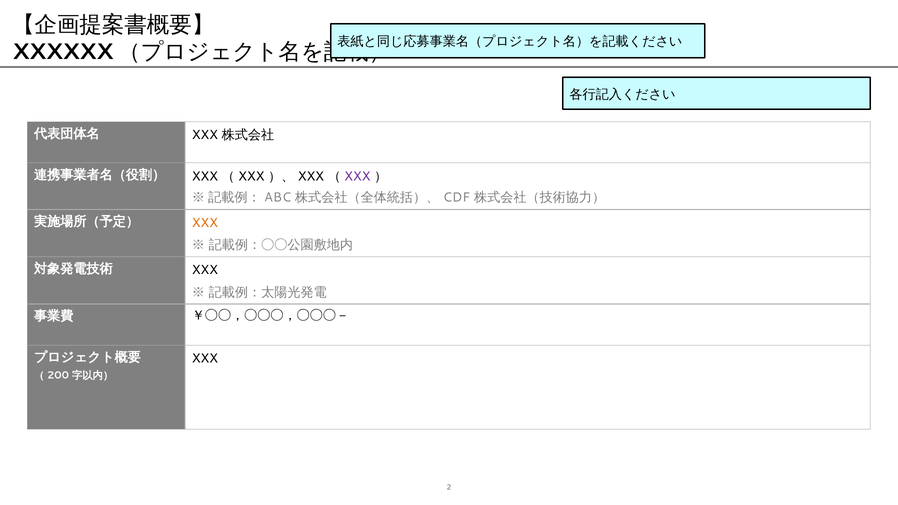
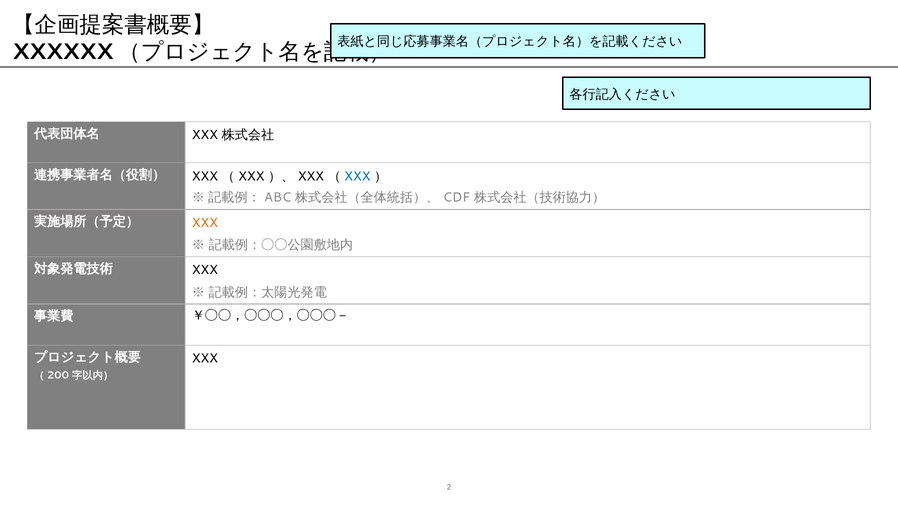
XXX at (357, 176) colour: purple -> blue
